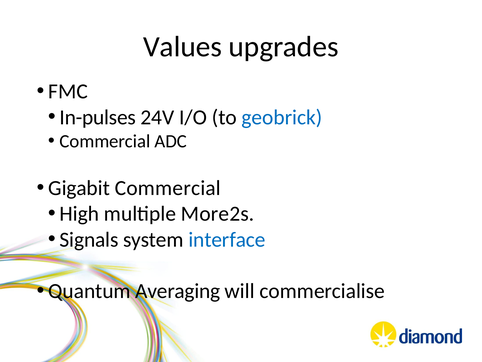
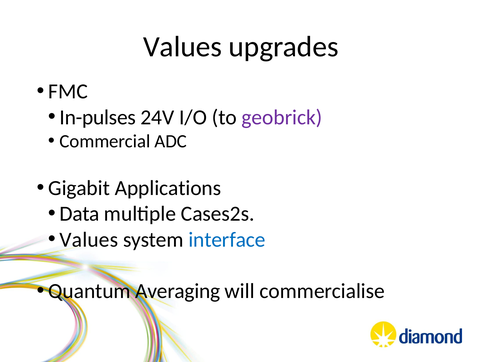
geobrick colour: blue -> purple
Gigabit Commercial: Commercial -> Applications
High: High -> Data
More2s: More2s -> Cases2s
Signals at (89, 239): Signals -> Values
